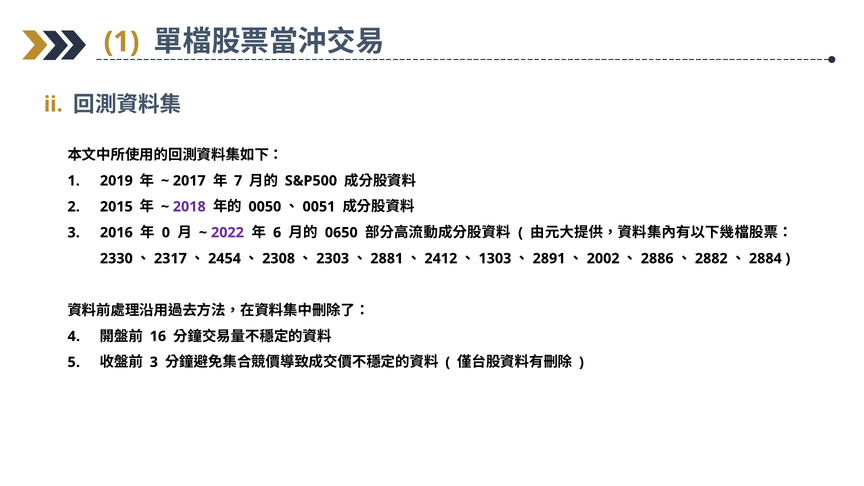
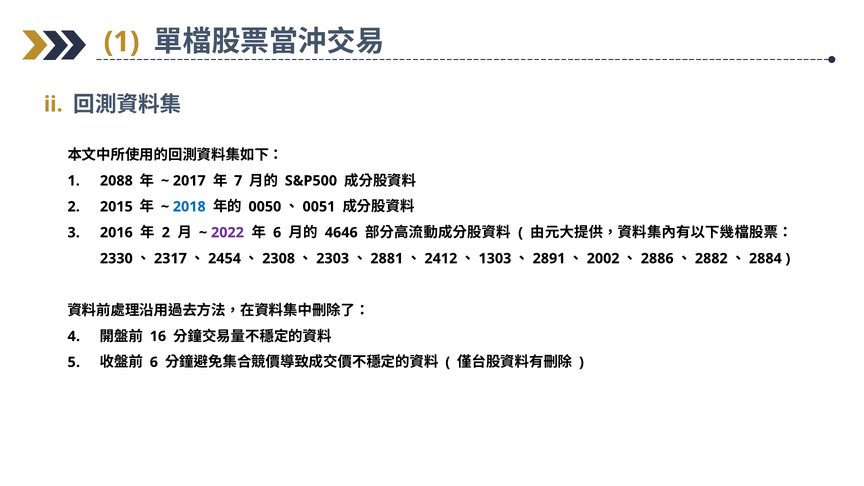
2019: 2019 -> 2088
2018 colour: purple -> blue
0 at (166, 233): 0 -> 2
0650: 0650 -> 4646
3 at (154, 362): 3 -> 6
